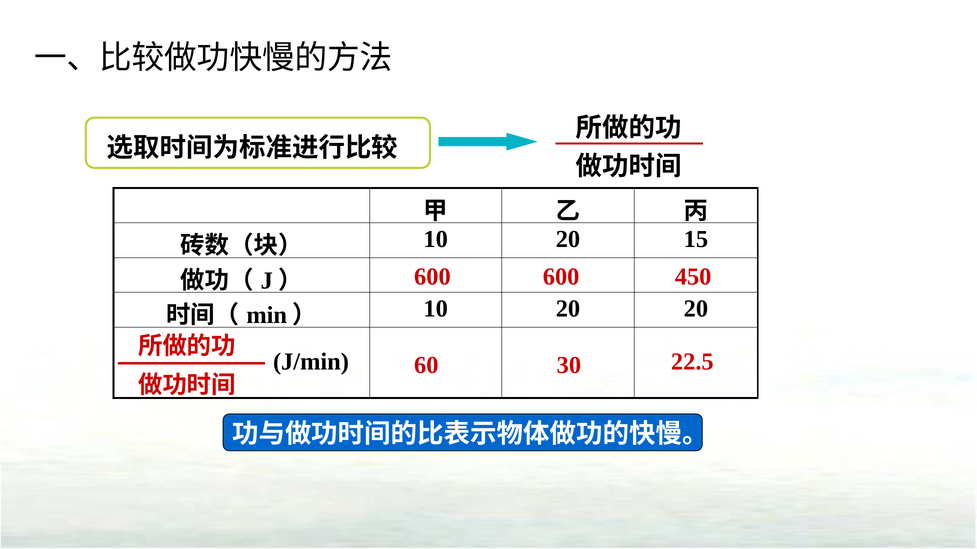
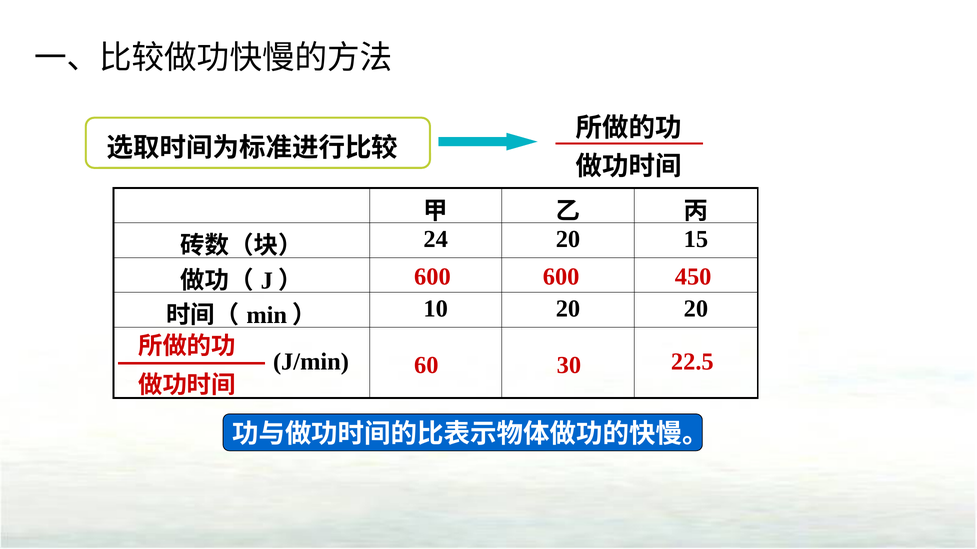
10 at (436, 239): 10 -> 24
